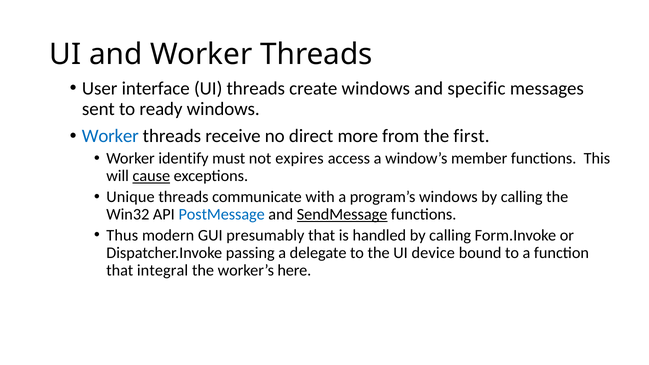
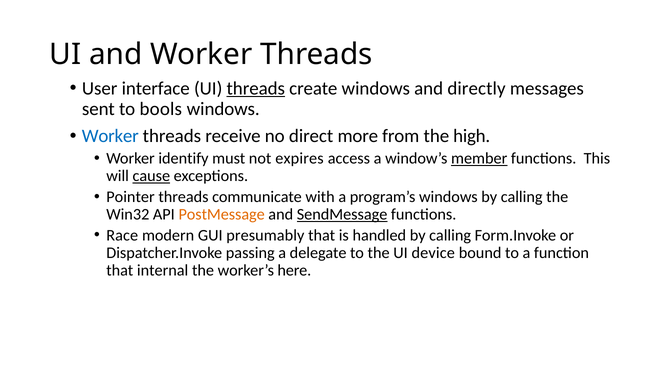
threads at (256, 88) underline: none -> present
specific: specific -> directly
ready: ready -> bools
first: first -> high
member underline: none -> present
Unique: Unique -> Pointer
PostMessage colour: blue -> orange
Thus: Thus -> Race
integral: integral -> internal
